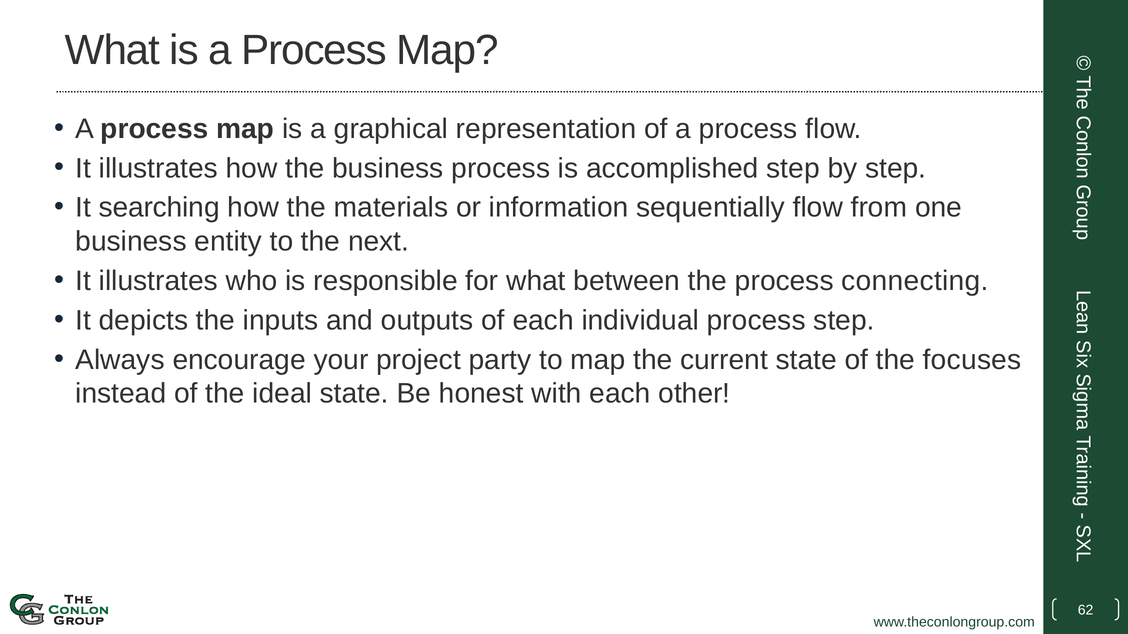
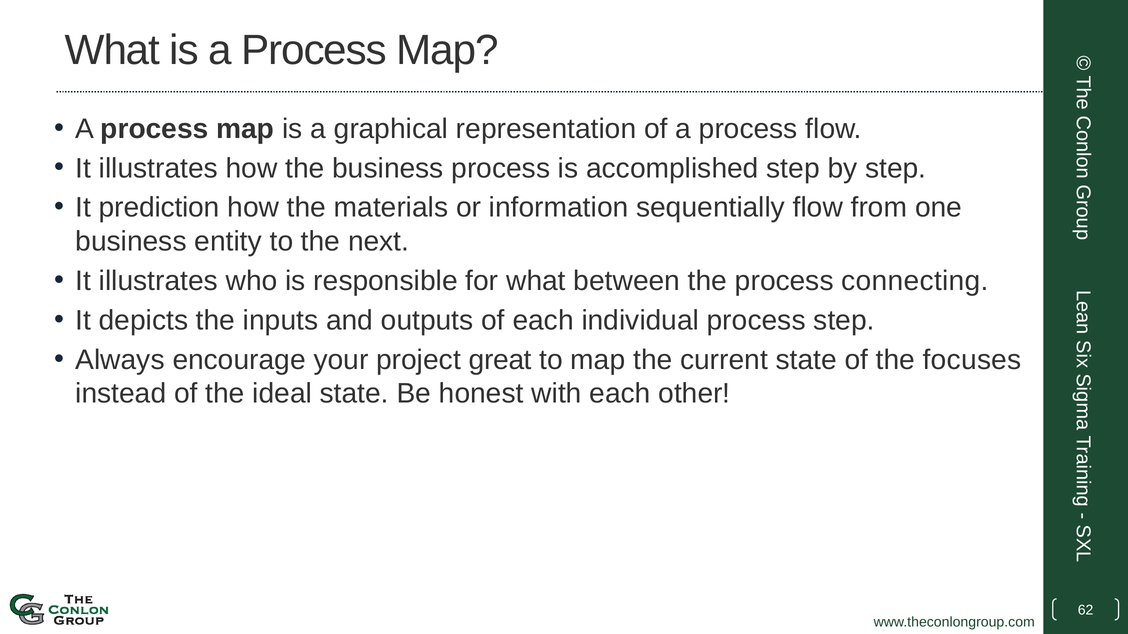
searching: searching -> prediction
party: party -> great
